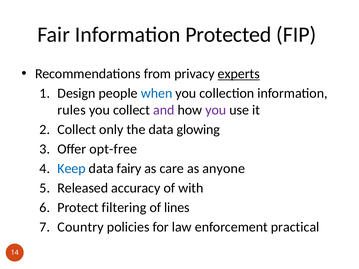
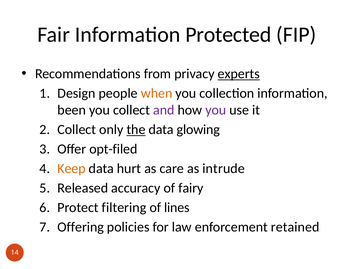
when colour: blue -> orange
rules: rules -> been
the underline: none -> present
opt-free: opt-free -> opt-filed
Keep colour: blue -> orange
fairy: fairy -> hurt
anyone: anyone -> intrude
with: with -> fairy
Country: Country -> Offering
practical: practical -> retained
